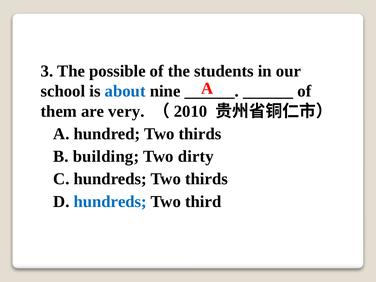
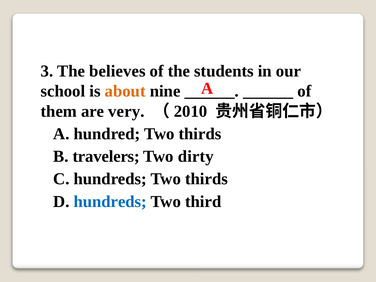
possible: possible -> believes
about colour: blue -> orange
building: building -> travelers
